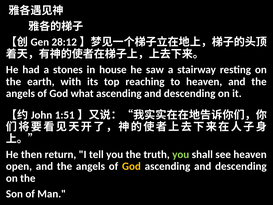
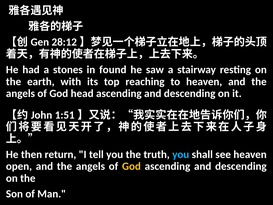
house: house -> found
what: what -> head
you at (181, 154) colour: light green -> light blue
